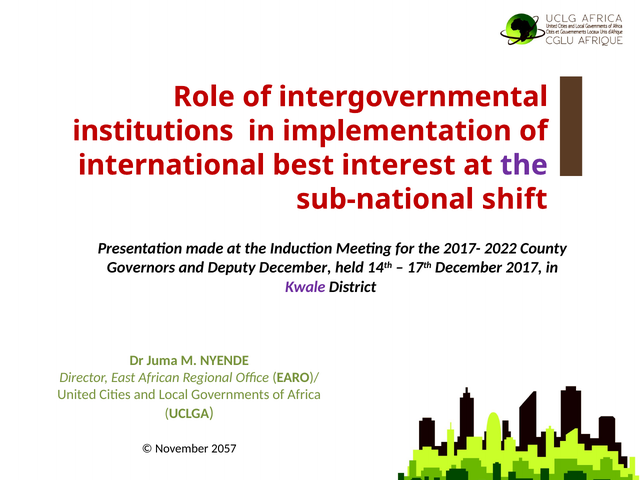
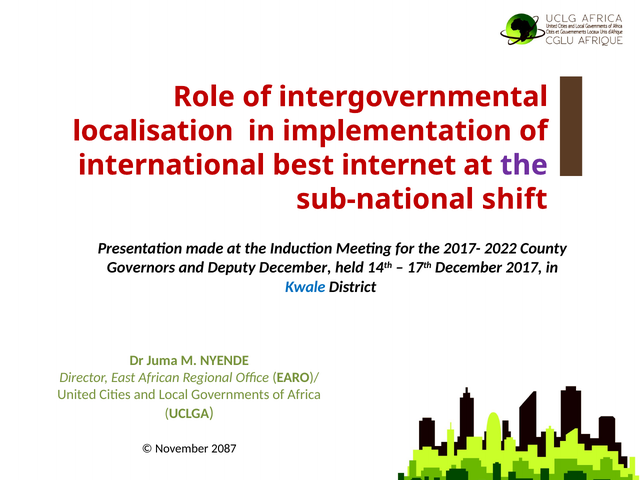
institutions: institutions -> localisation
interest: interest -> internet
Kwale colour: purple -> blue
2057: 2057 -> 2087
